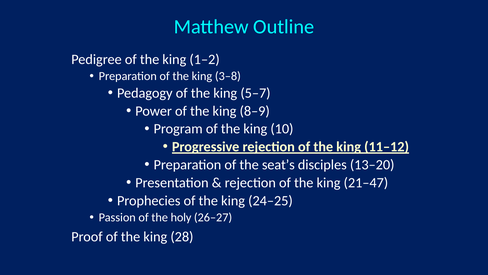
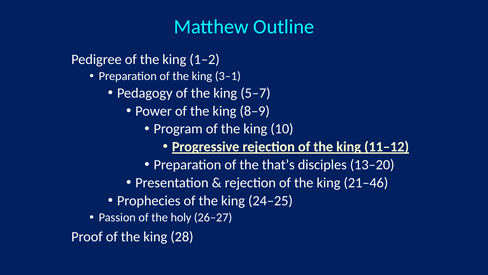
3–8: 3–8 -> 3–1
seat’s: seat’s -> that’s
21–47: 21–47 -> 21–46
